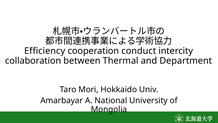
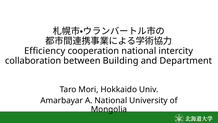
cooperation conduct: conduct -> national
Thermal: Thermal -> Building
